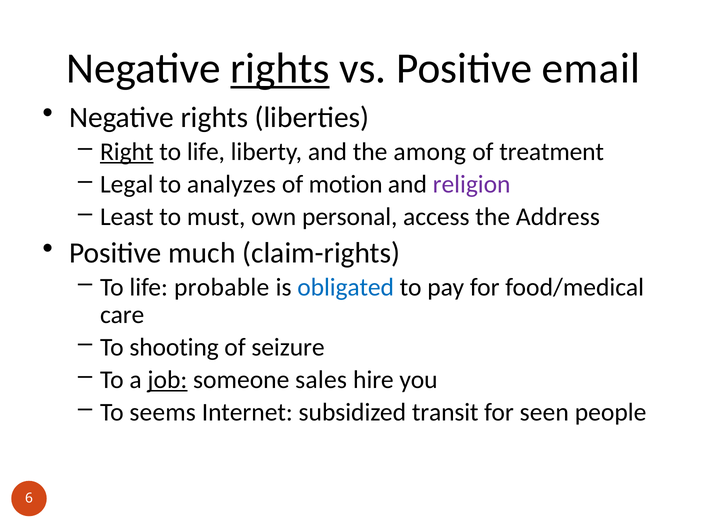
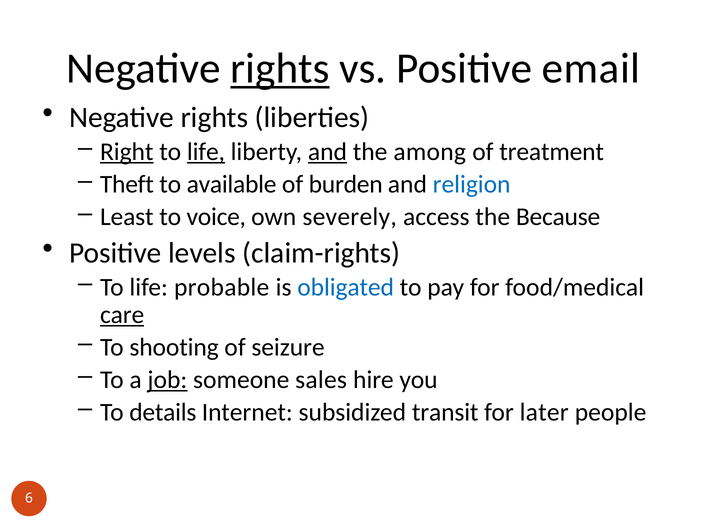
life at (206, 152) underline: none -> present
and at (327, 152) underline: none -> present
Legal: Legal -> Theft
analyzes: analyzes -> available
motion: motion -> burden
religion colour: purple -> blue
must: must -> voice
personal: personal -> severely
Address: Address -> Because
much: much -> levels
care underline: none -> present
seems: seems -> details
seen: seen -> later
